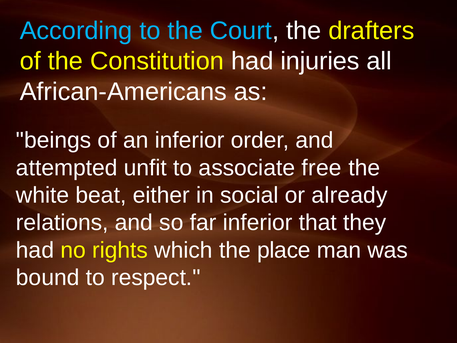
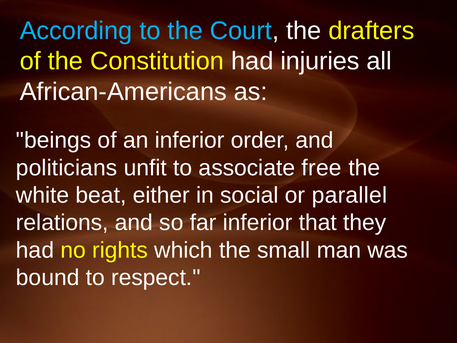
attempted: attempted -> politicians
already: already -> parallel
place: place -> small
